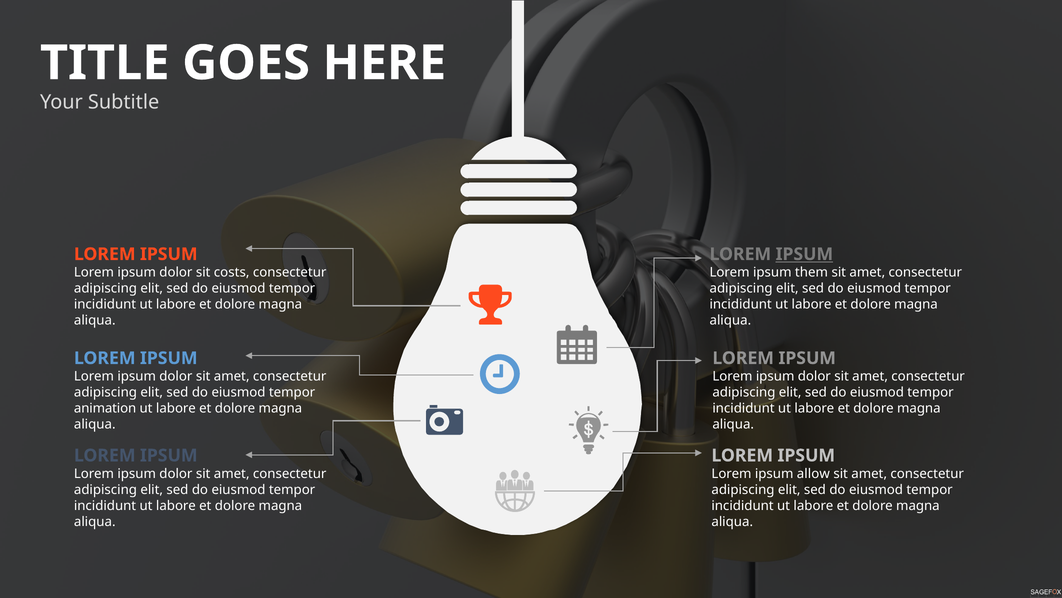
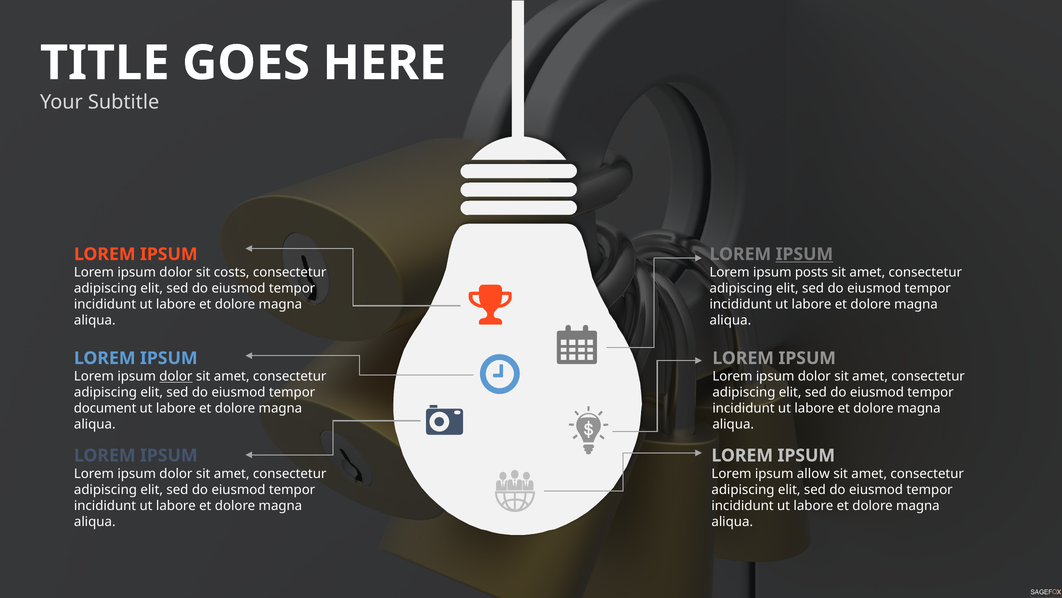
them: them -> posts
dolor at (176, 376) underline: none -> present
animation: animation -> document
